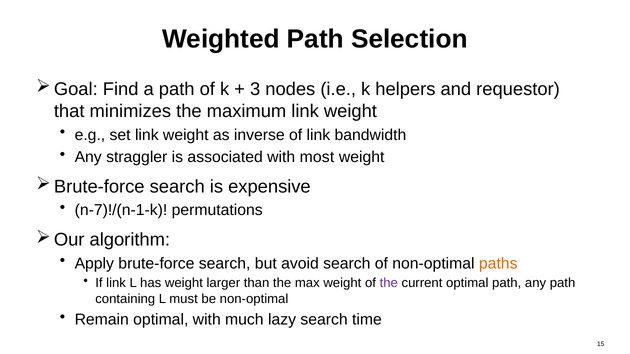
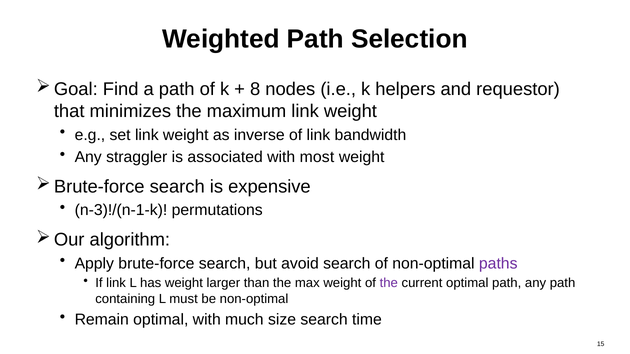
3: 3 -> 8
n-7)!/(n-1-k: n-7)!/(n-1-k -> n-3)!/(n-1-k
paths colour: orange -> purple
lazy: lazy -> size
